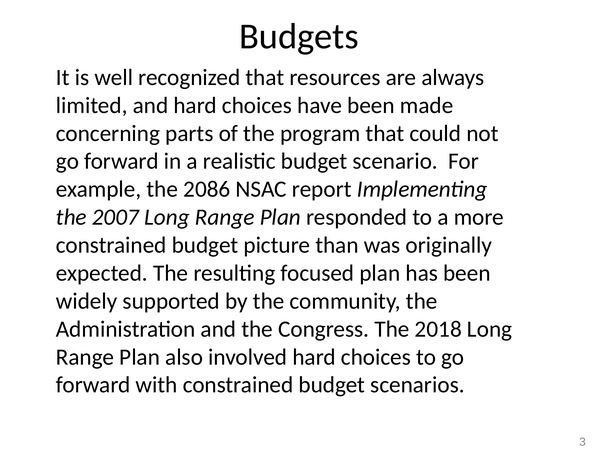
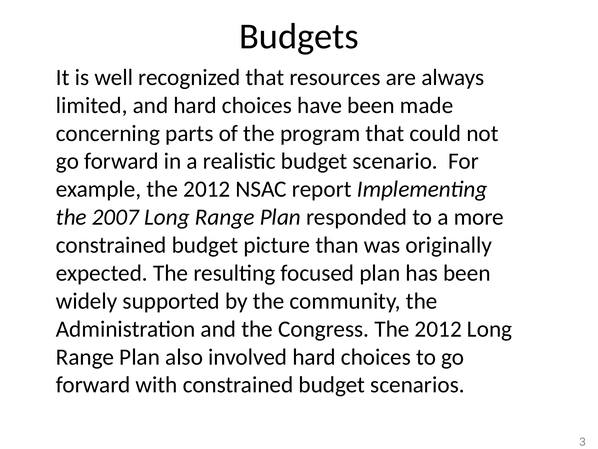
example the 2086: 2086 -> 2012
Congress The 2018: 2018 -> 2012
